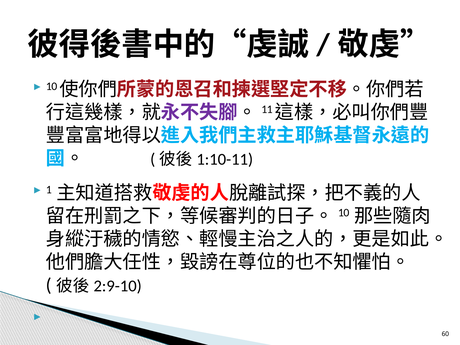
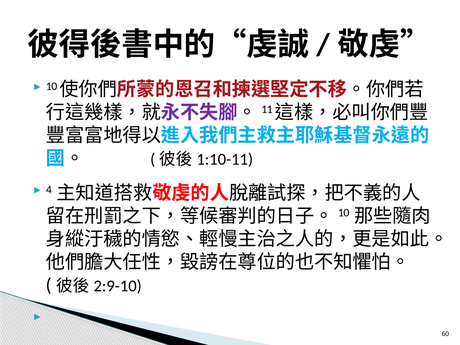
1: 1 -> 4
